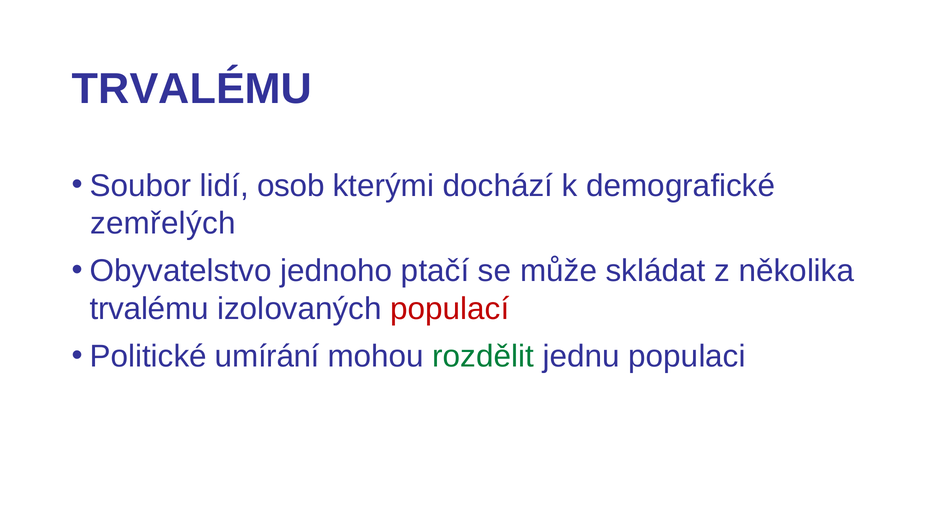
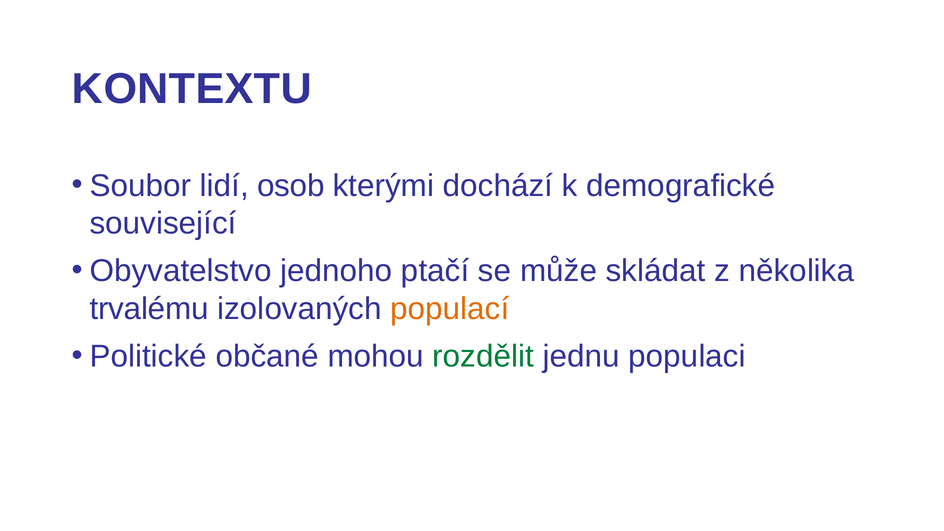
TRVALÉMU at (192, 89): TRVALÉMU -> KONTEXTU
zemřelých: zemřelých -> související
populací colour: red -> orange
umírání: umírání -> občané
